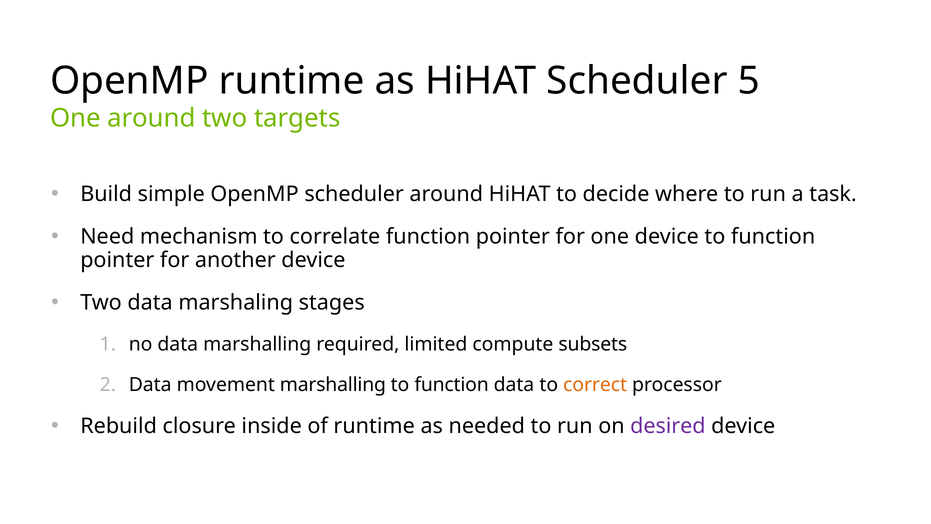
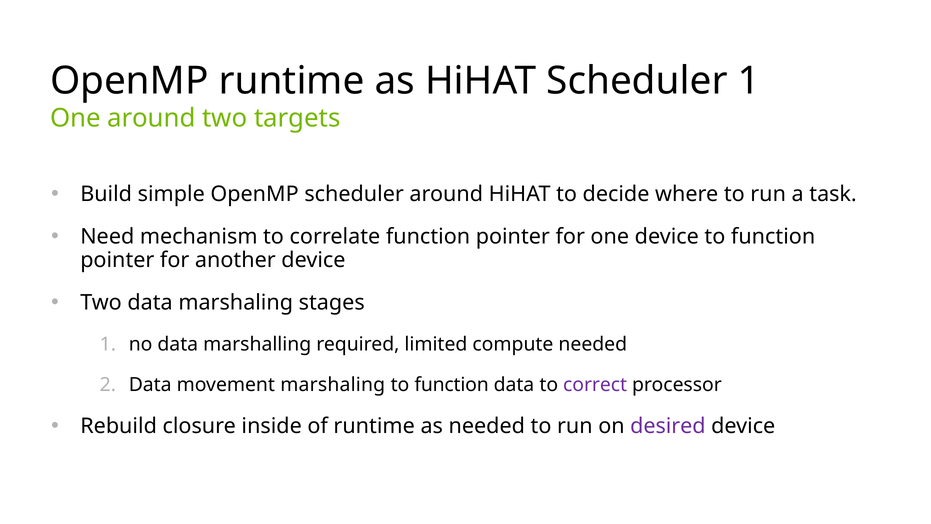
Scheduler 5: 5 -> 1
compute subsets: subsets -> needed
movement marshalling: marshalling -> marshaling
correct colour: orange -> purple
